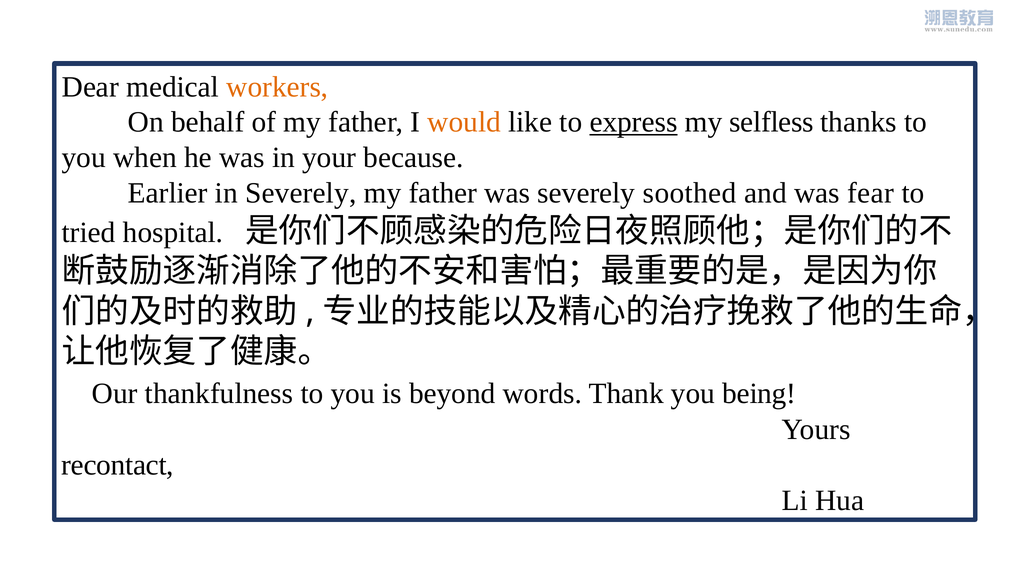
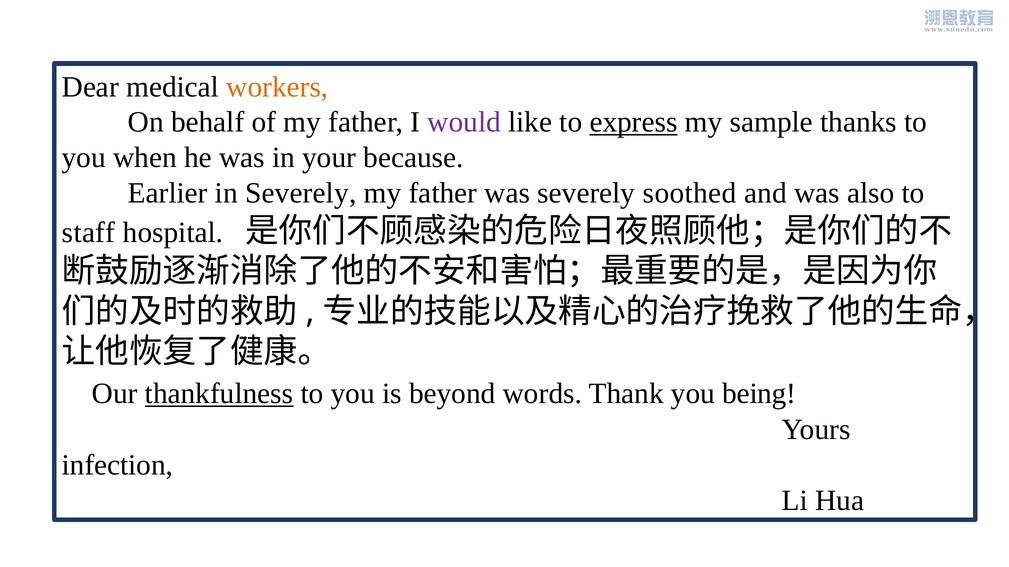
would colour: orange -> purple
selfless: selfless -> sample
fear: fear -> also
tried: tried -> staff
thankfulness underline: none -> present
recontact: recontact -> infection
